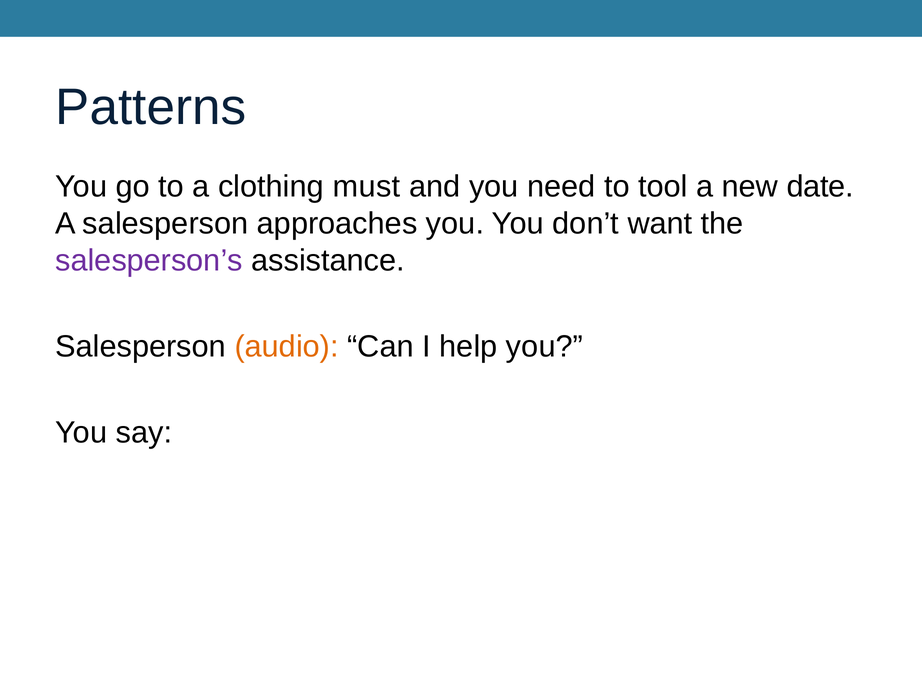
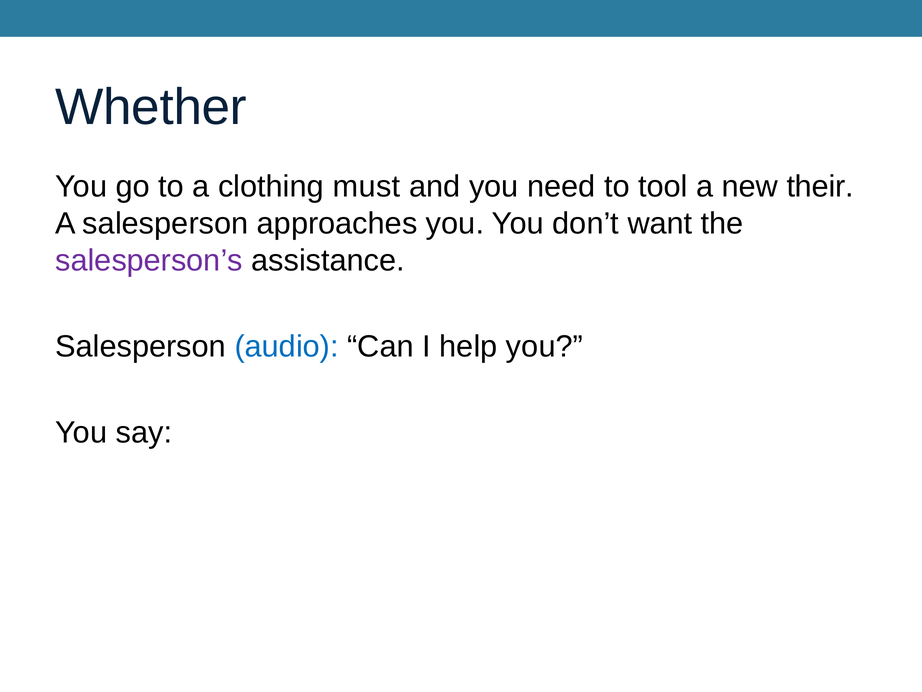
Patterns: Patterns -> Whether
date: date -> their
audio colour: orange -> blue
